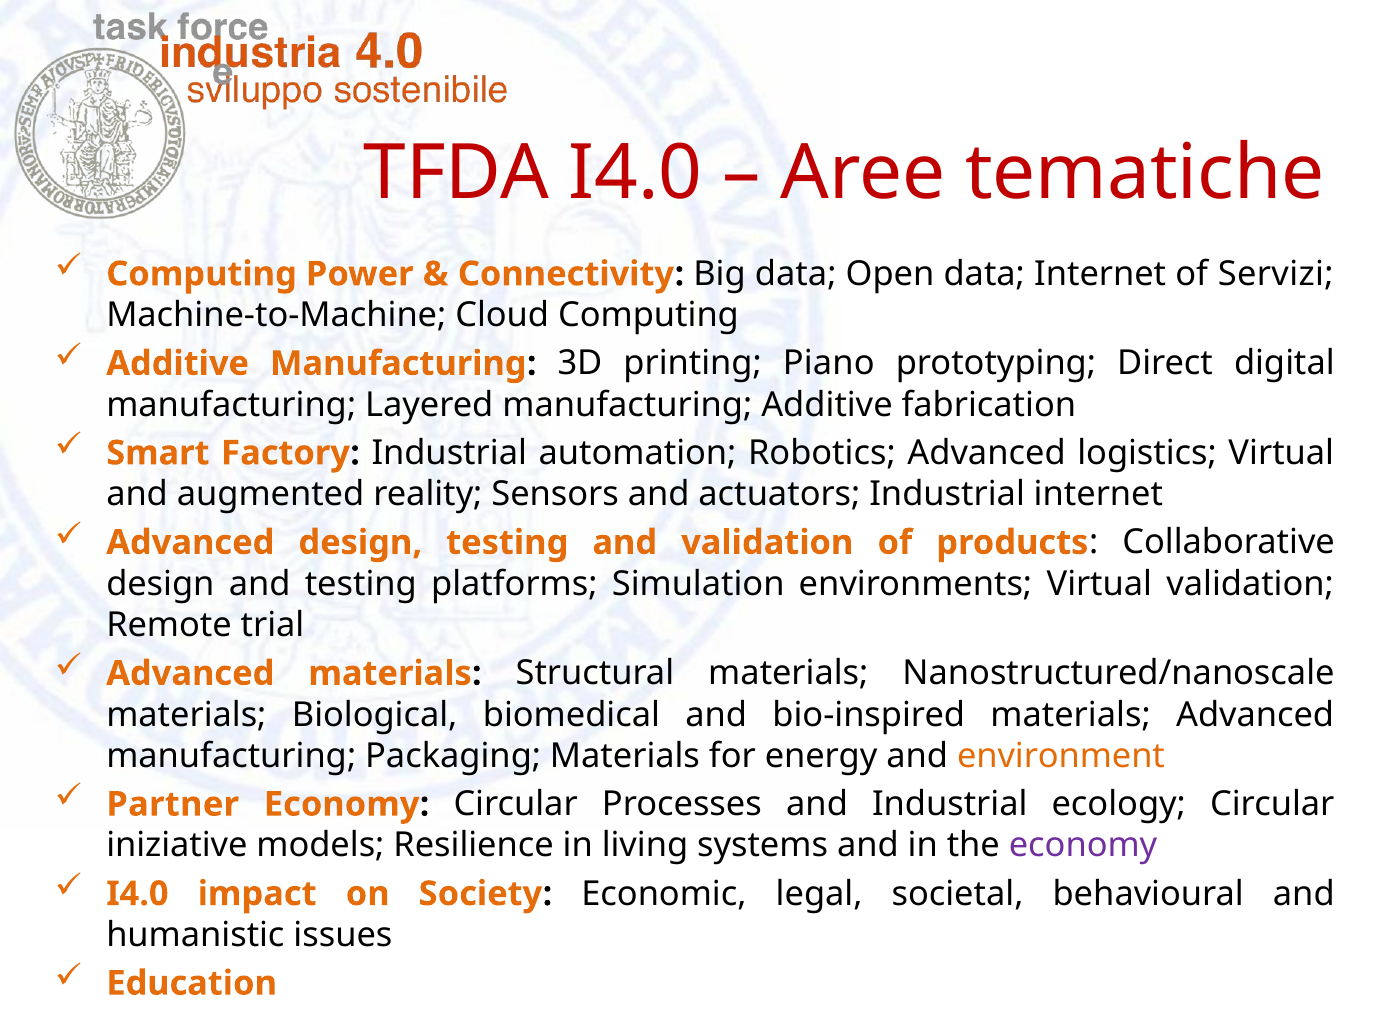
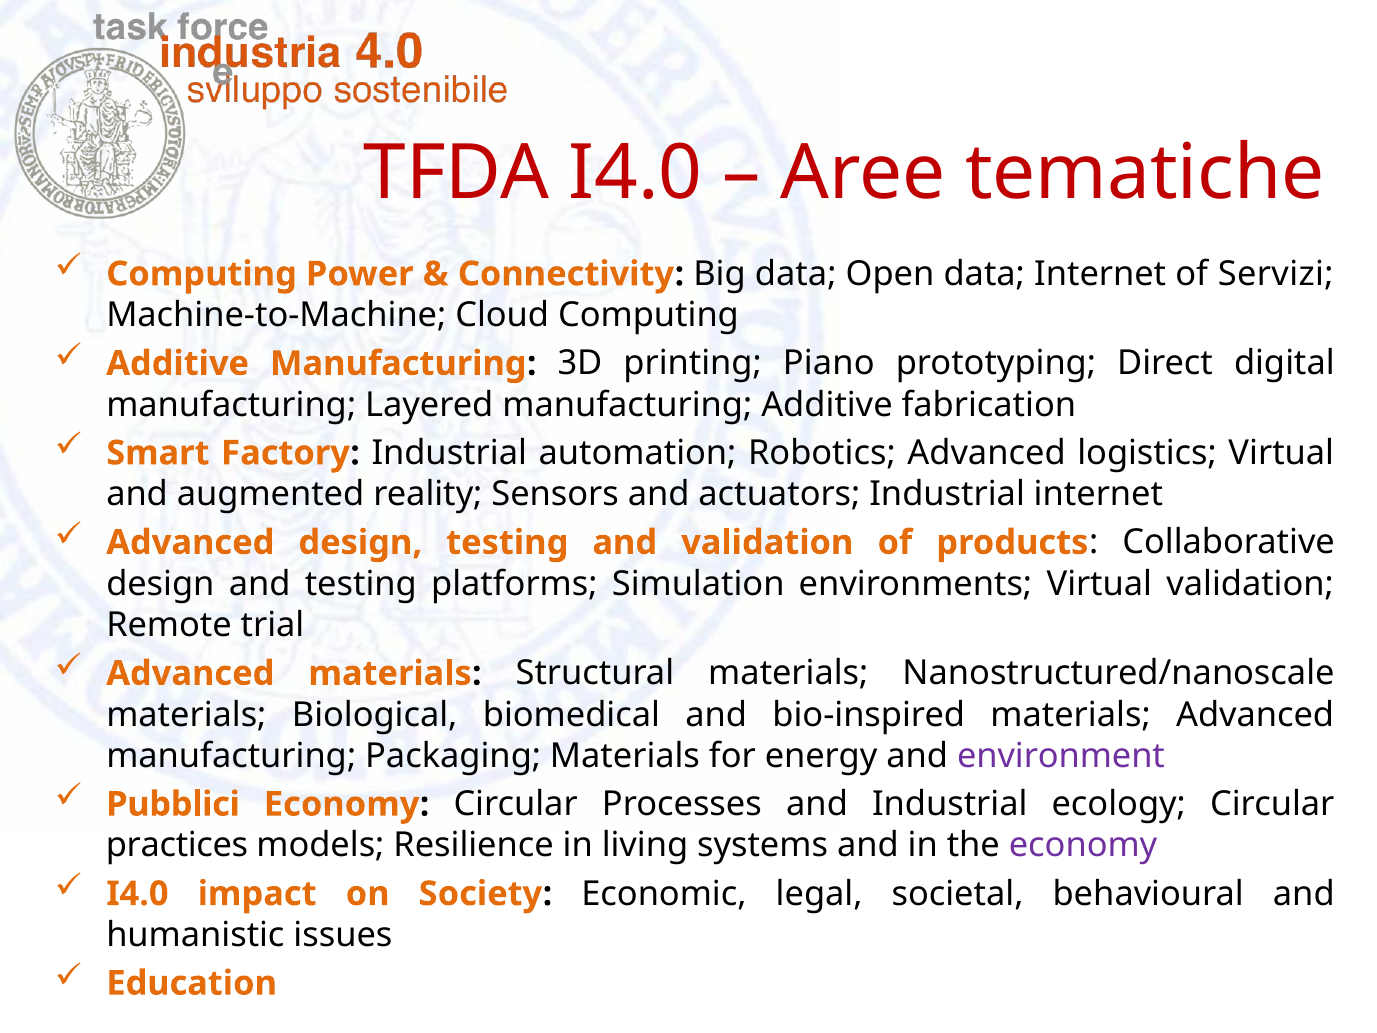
environment colour: orange -> purple
Partner: Partner -> Pubblici
iniziative: iniziative -> practices
